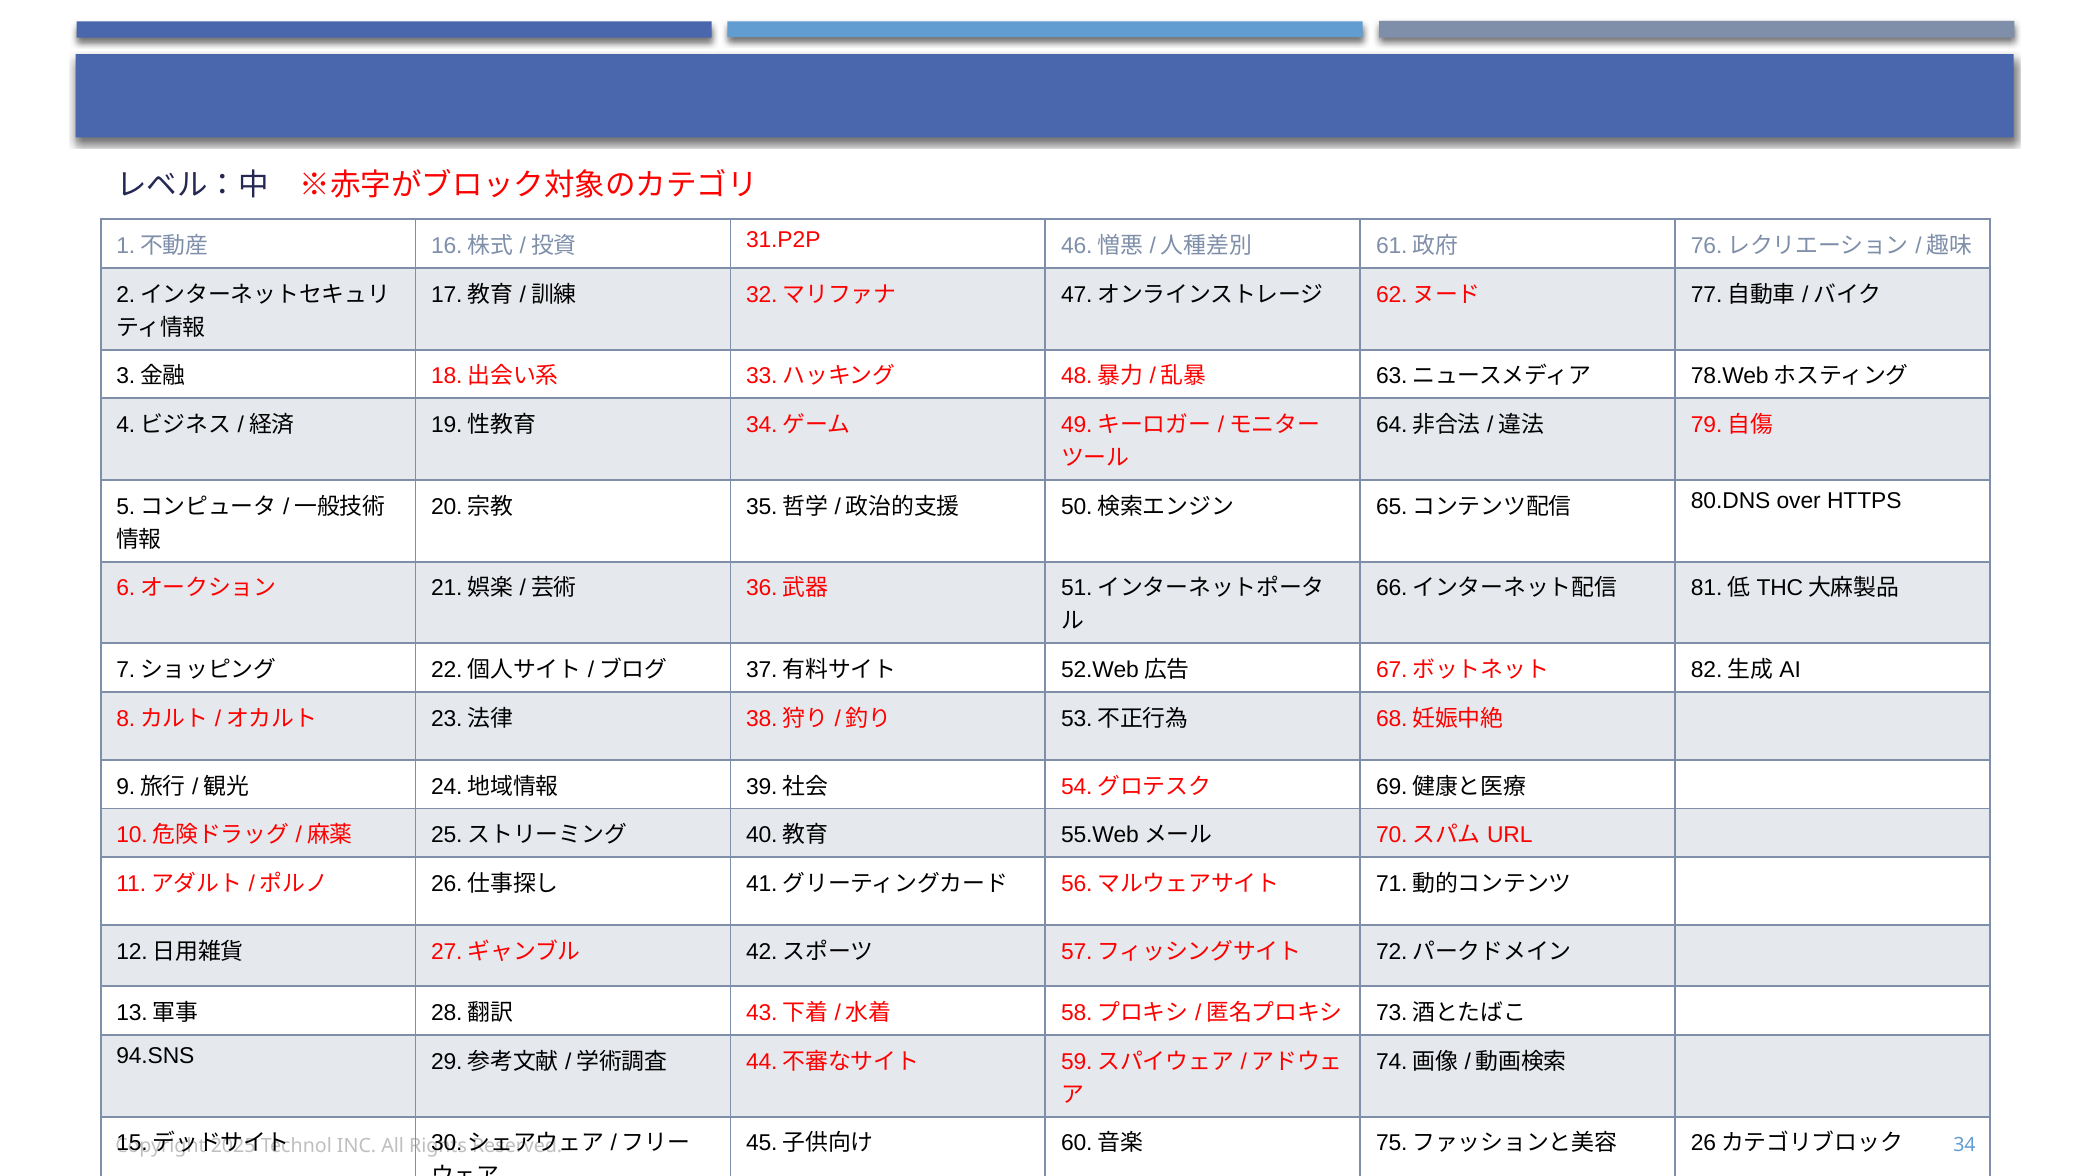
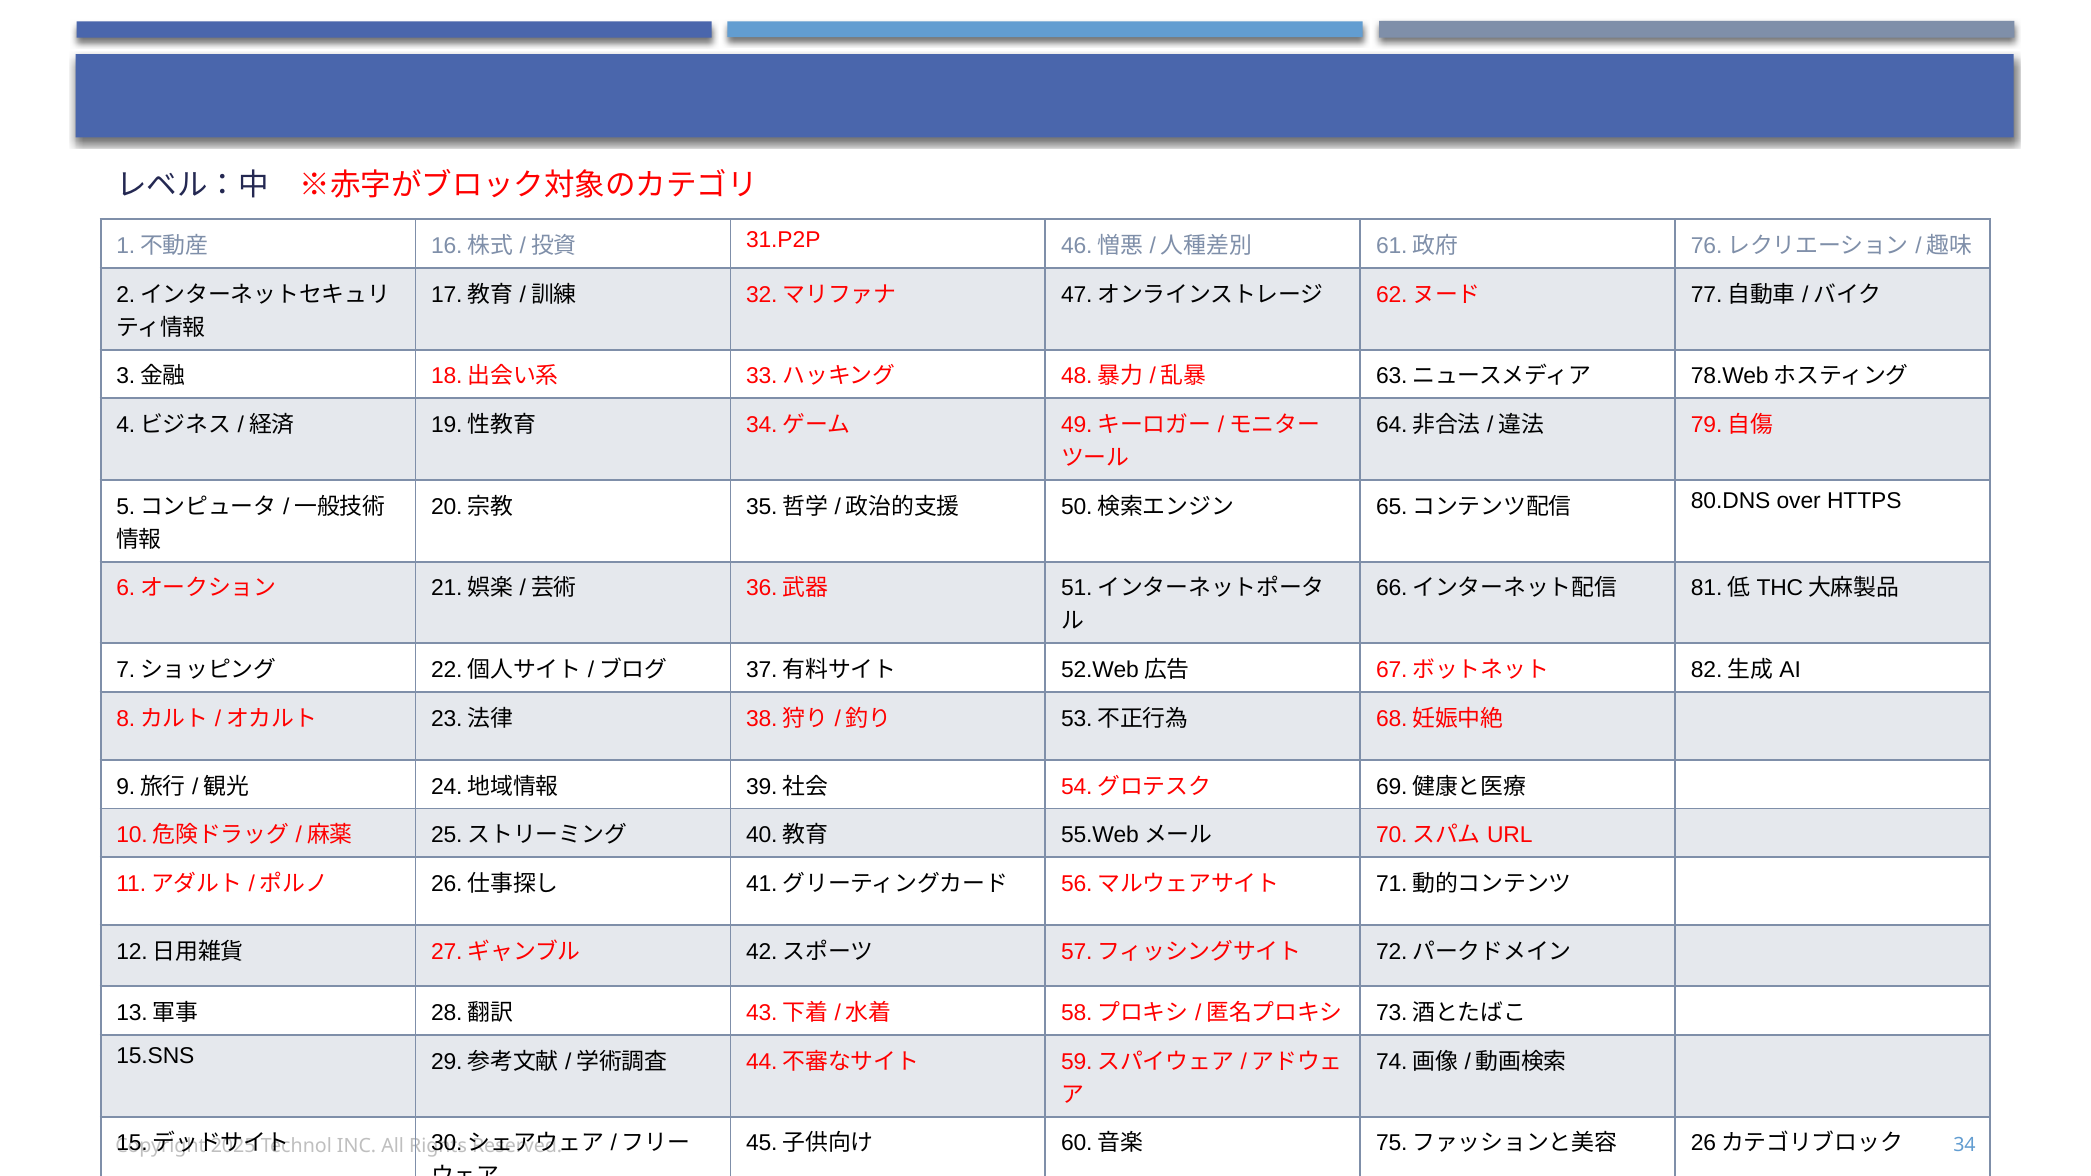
94.SNS: 94.SNS -> 15.SNS
